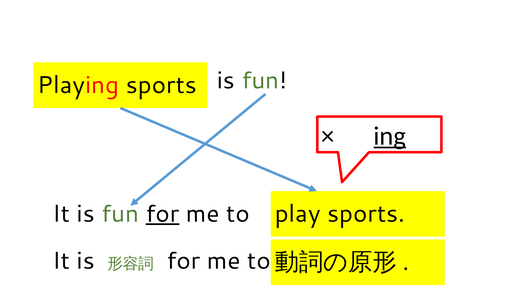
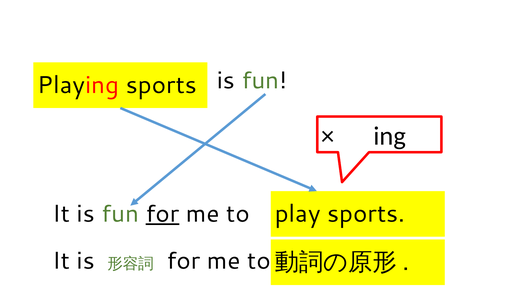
ing underline: present -> none
